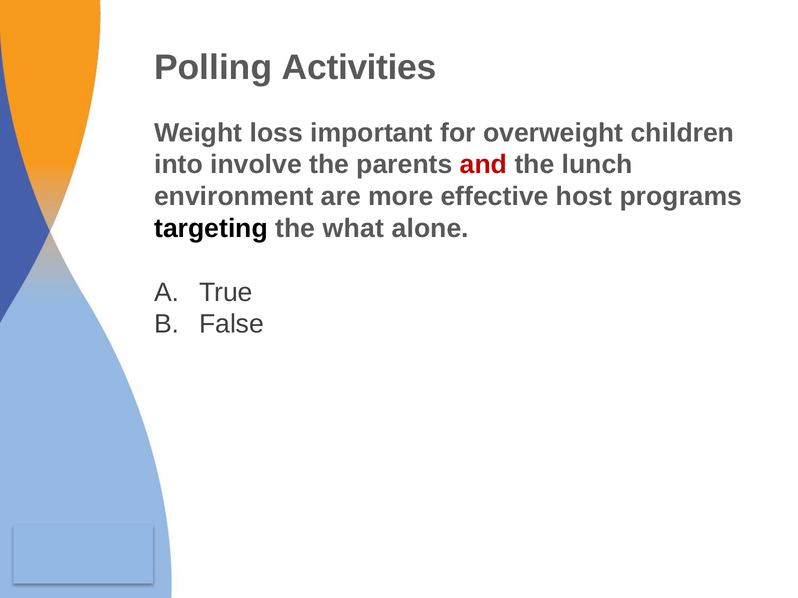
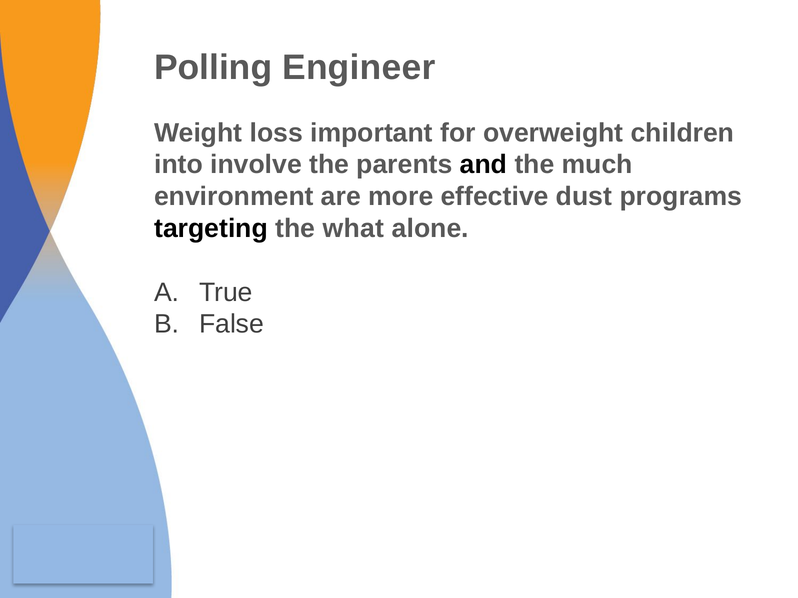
Activities: Activities -> Engineer
and colour: red -> black
lunch: lunch -> much
host: host -> dust
